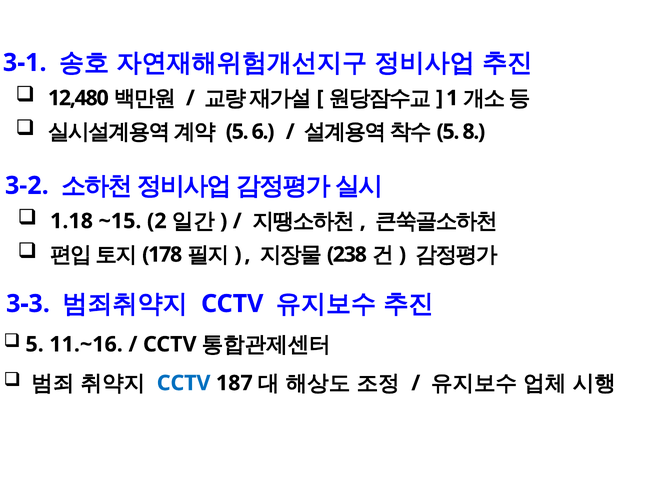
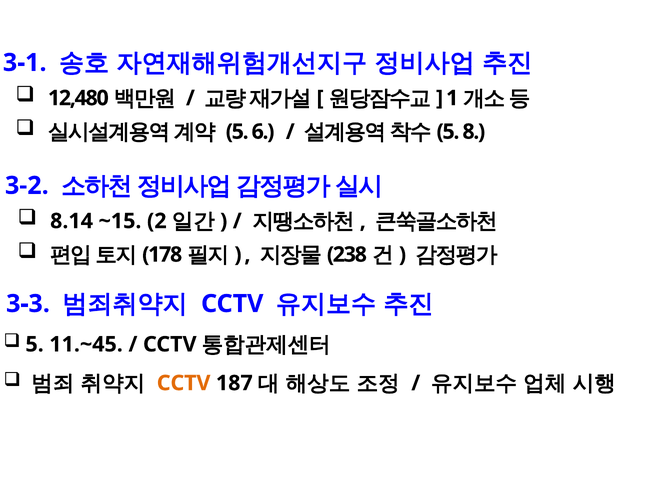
1.18: 1.18 -> 8.14
11.~16: 11.~16 -> 11.~45
CCTV at (184, 383) colour: blue -> orange
